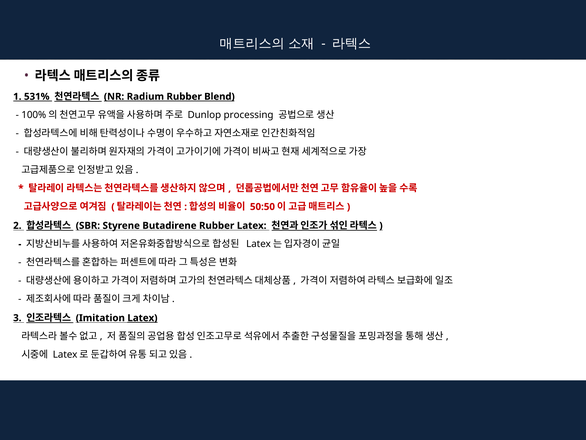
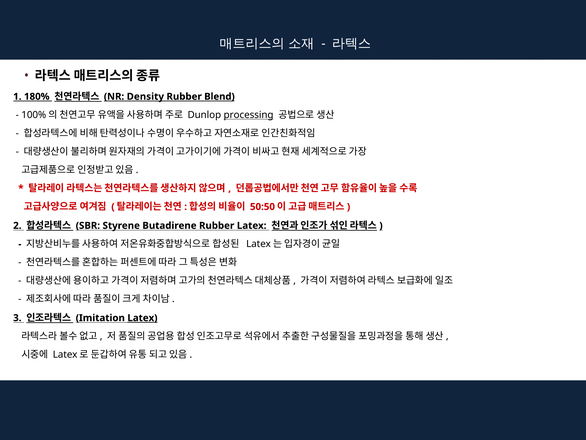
531%: 531% -> 180%
Radium: Radium -> Density
processing underline: none -> present
